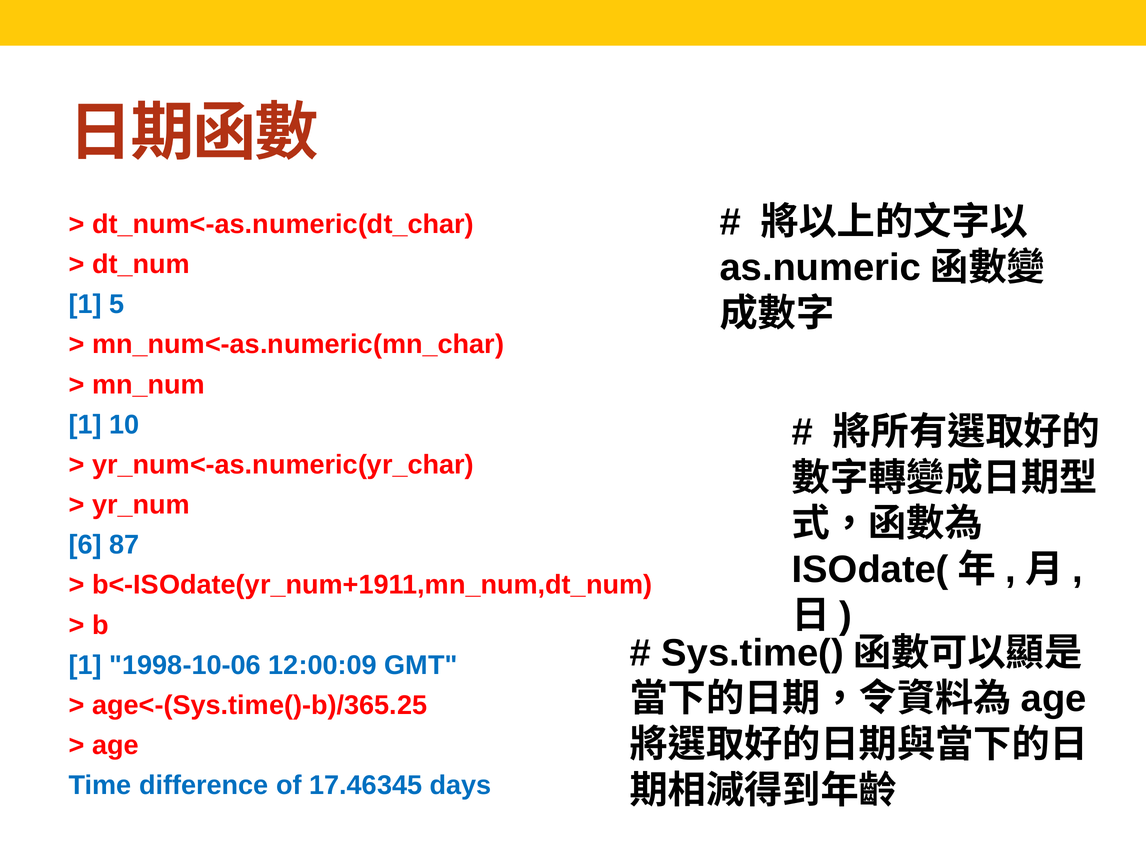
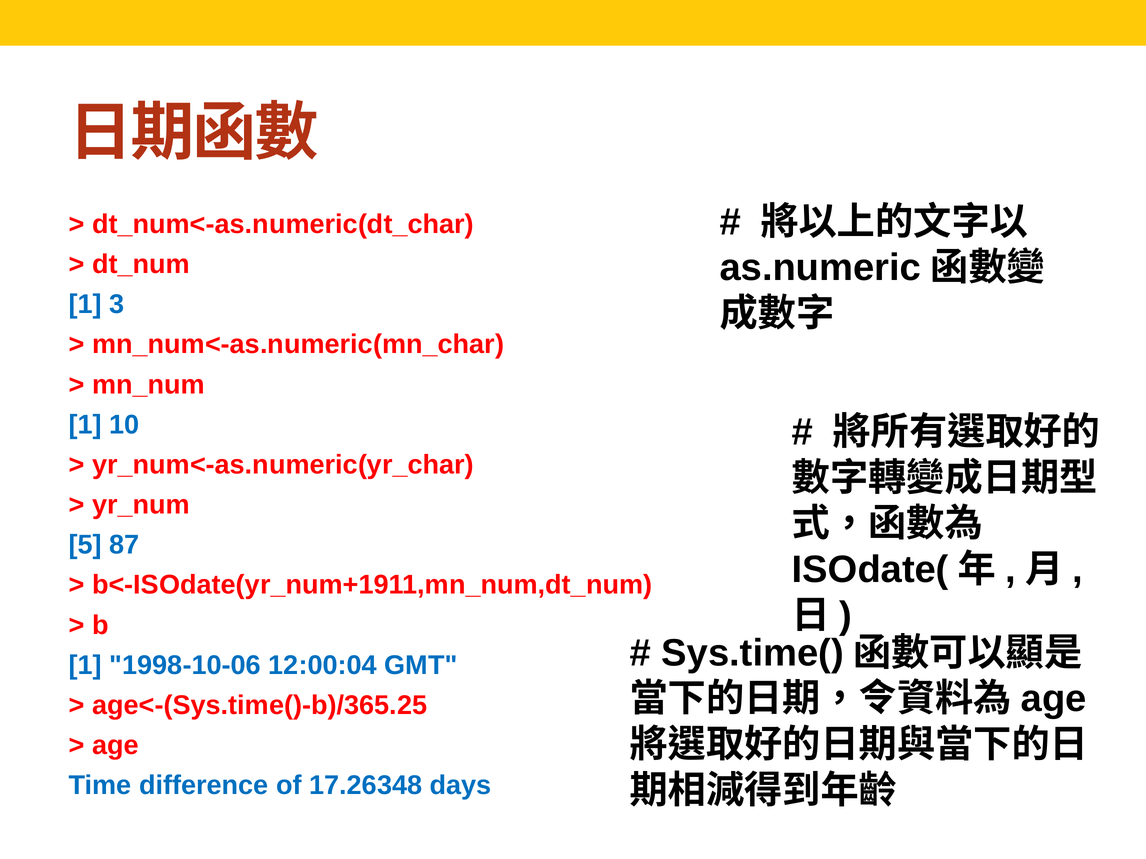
5: 5 -> 3
6: 6 -> 5
12:00:09: 12:00:09 -> 12:00:04
17.46345: 17.46345 -> 17.26348
